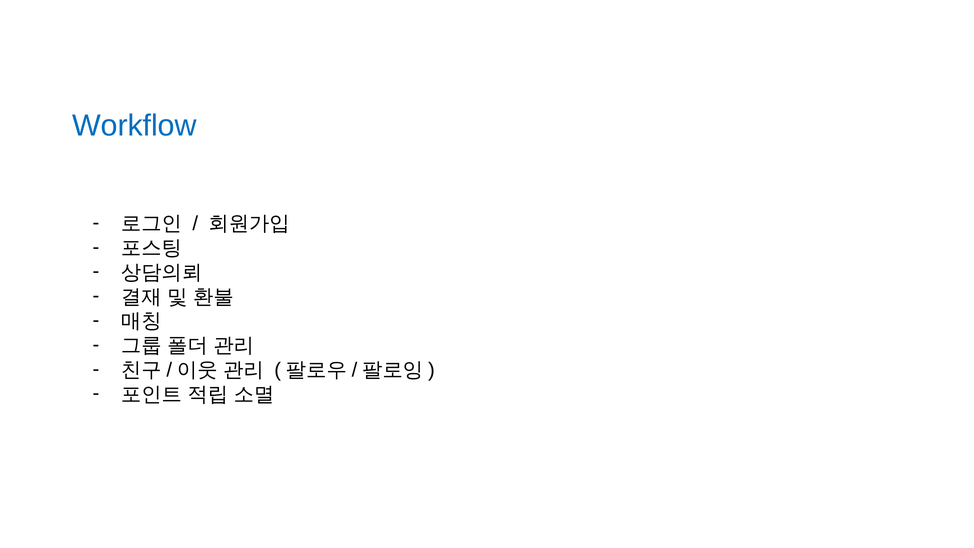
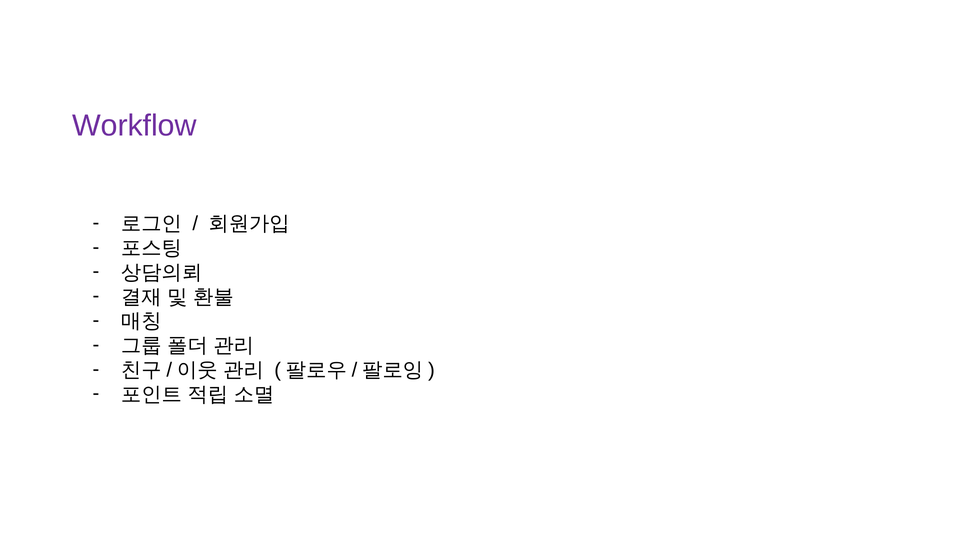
Workflow colour: blue -> purple
